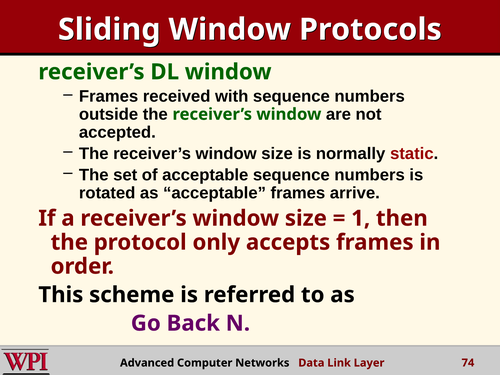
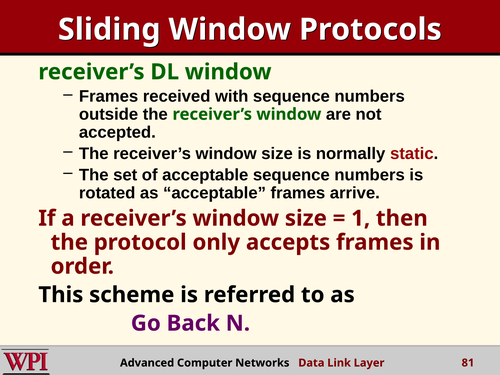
74: 74 -> 81
